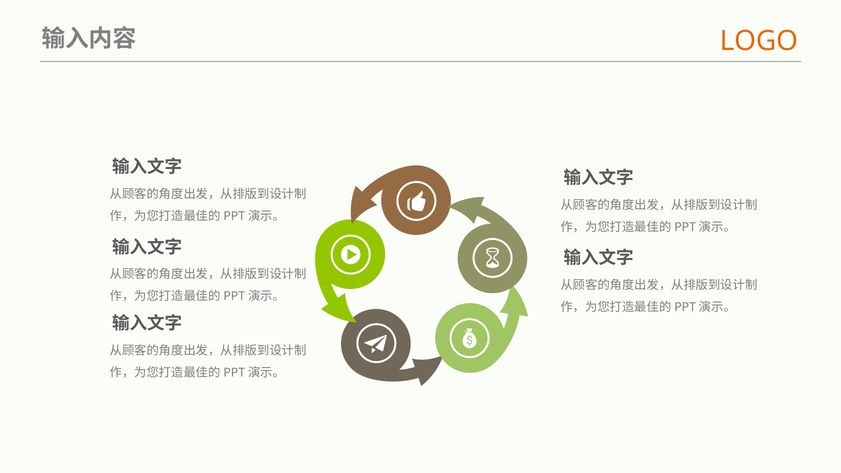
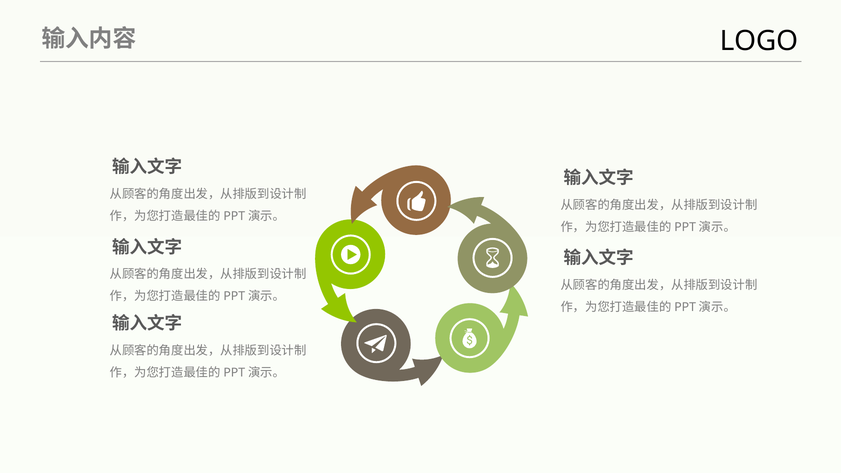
LOGO colour: orange -> black
